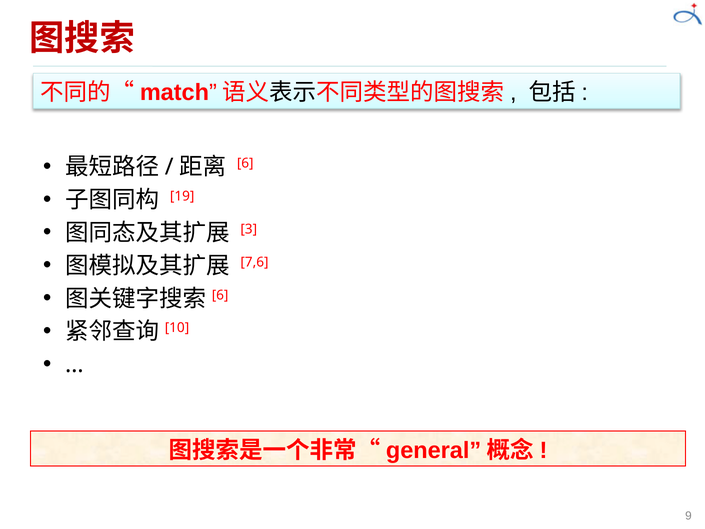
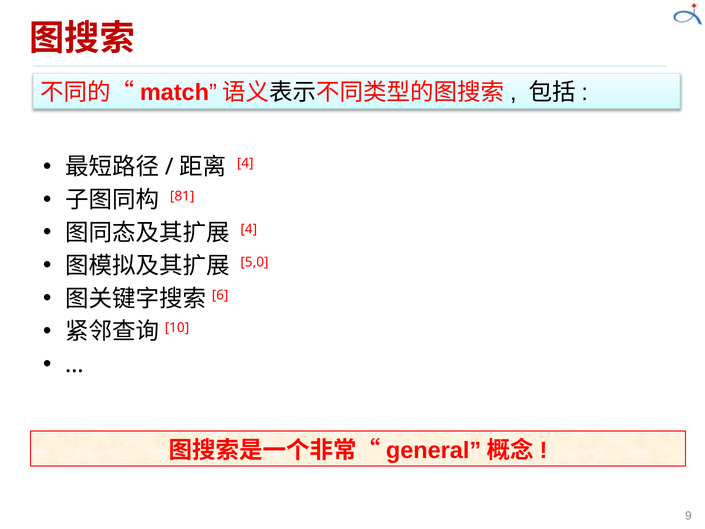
6 at (245, 163): 6 -> 4
19: 19 -> 81
3 at (249, 229): 3 -> 4
7,6: 7,6 -> 5,0
